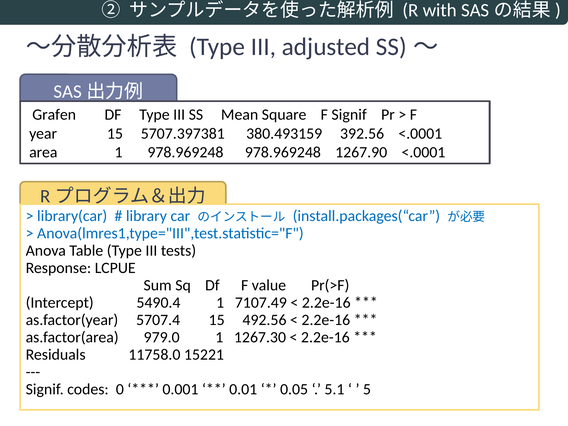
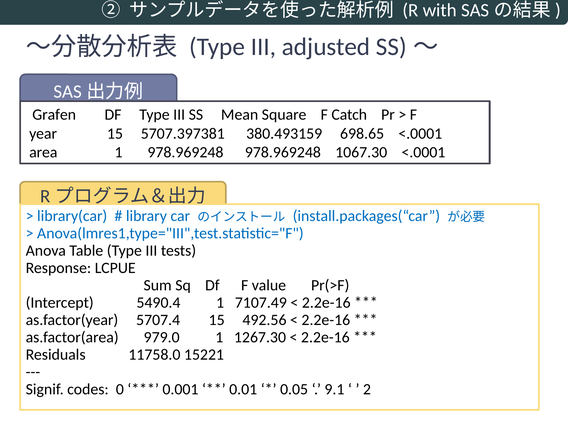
F Signif: Signif -> Catch
392.56: 392.56 -> 698.65
1267.90: 1267.90 -> 1067.30
5.1: 5.1 -> 9.1
5: 5 -> 2
